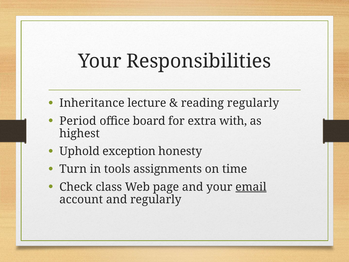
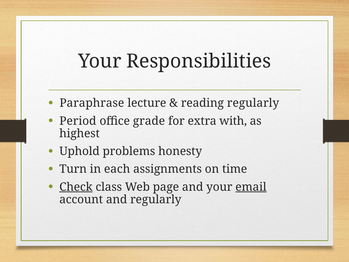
Inheritance: Inheritance -> Paraphrase
board: board -> grade
exception: exception -> problems
tools: tools -> each
Check underline: none -> present
